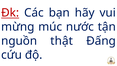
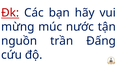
thật: thật -> trần
